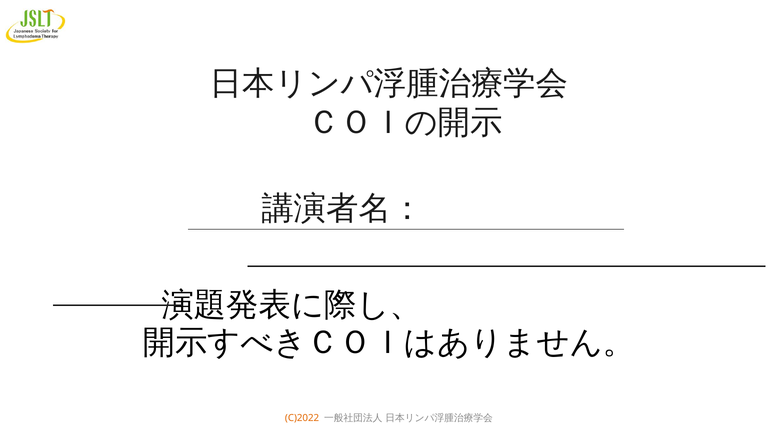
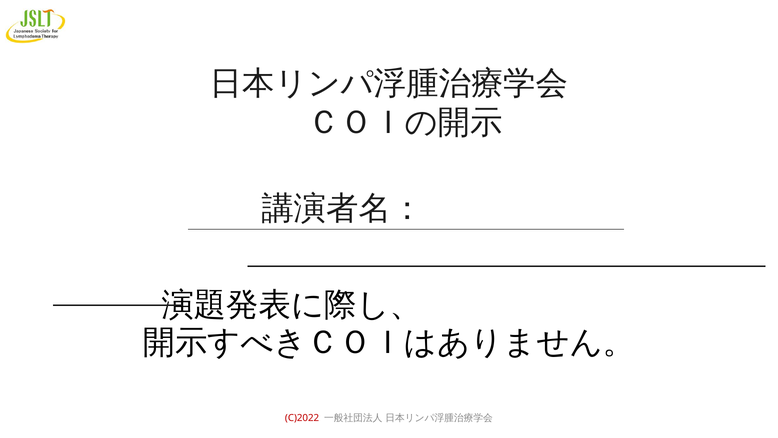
C)2022 colour: orange -> red
